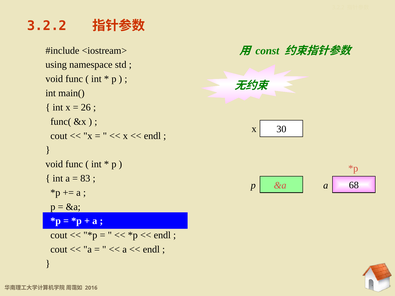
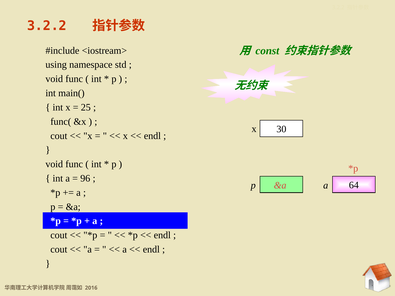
26: 26 -> 25
83: 83 -> 96
68: 68 -> 64
